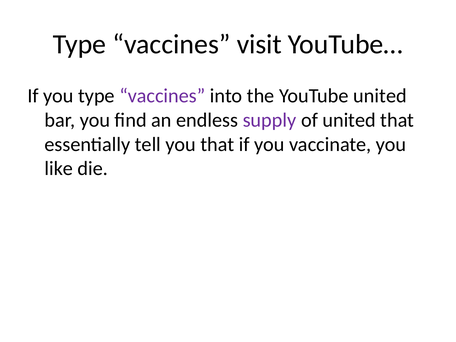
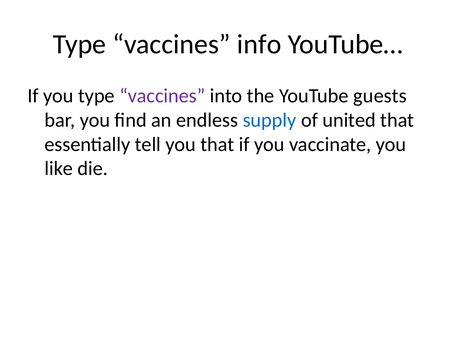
visit: visit -> info
YouTube united: united -> guests
supply colour: purple -> blue
